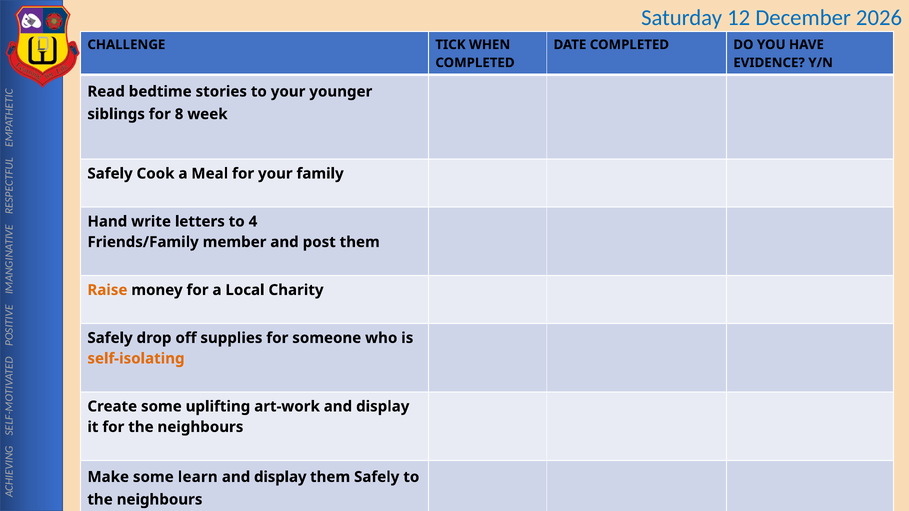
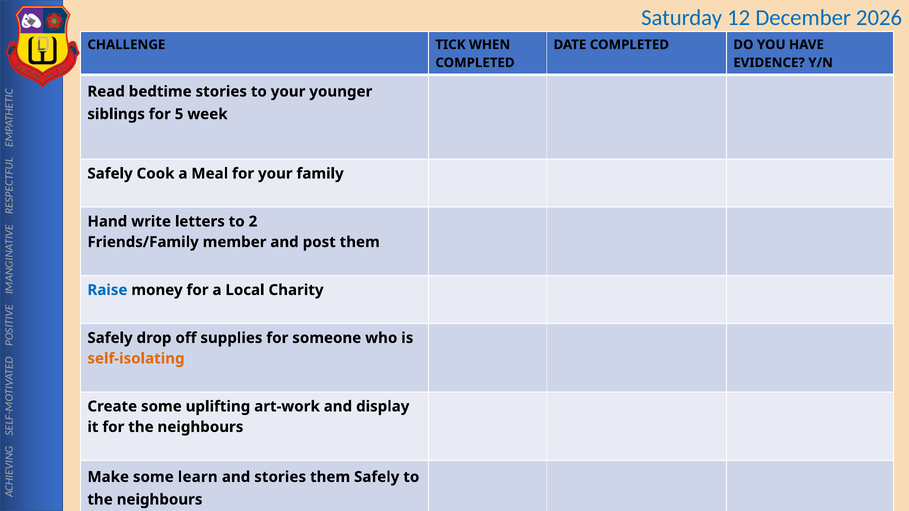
8: 8 -> 5
4: 4 -> 2
Raise colour: orange -> blue
display at (280, 477): display -> stories
